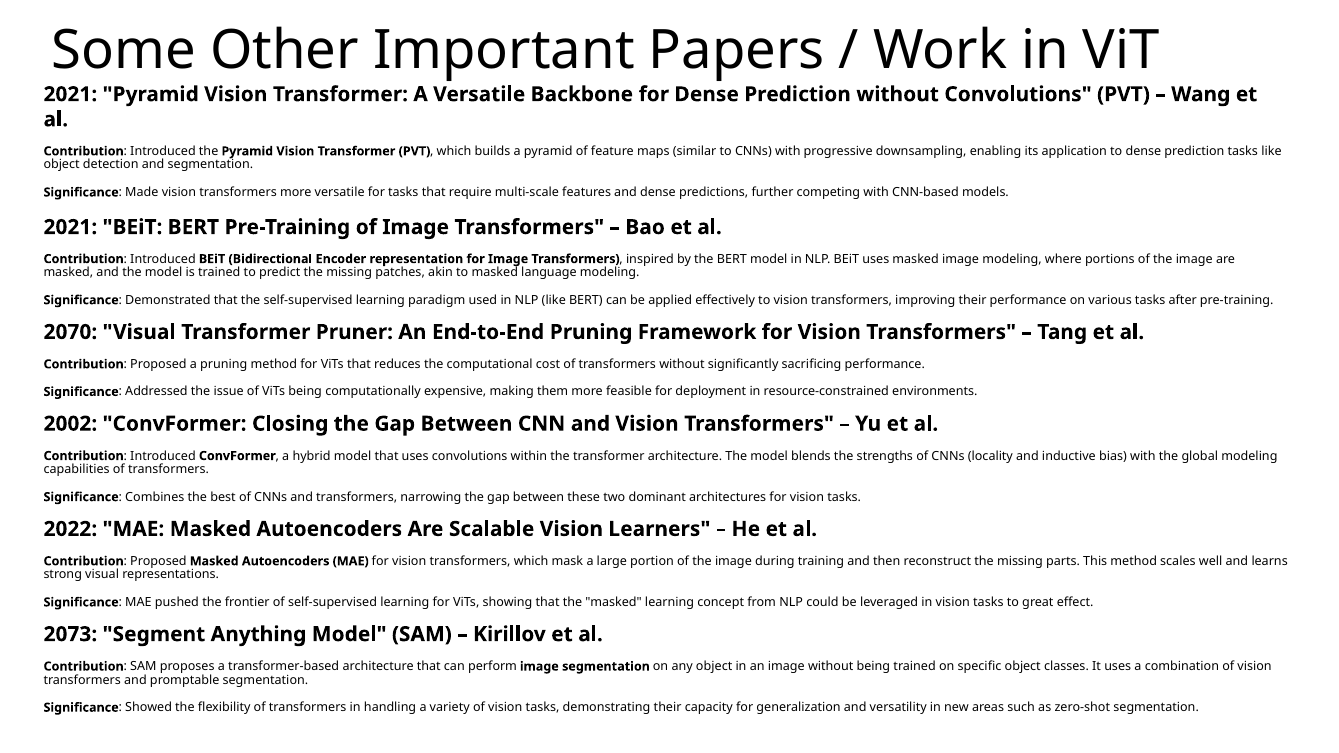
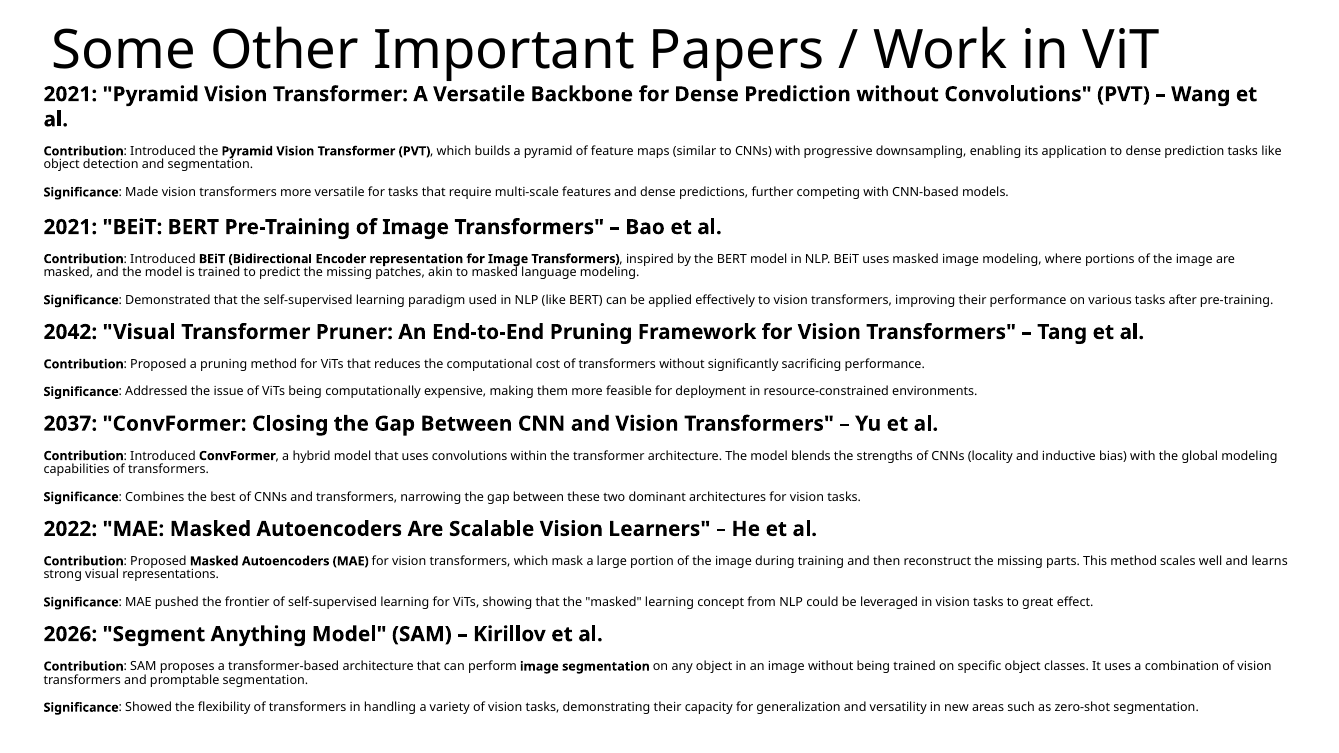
2070: 2070 -> 2042
2002: 2002 -> 2037
2073: 2073 -> 2026
